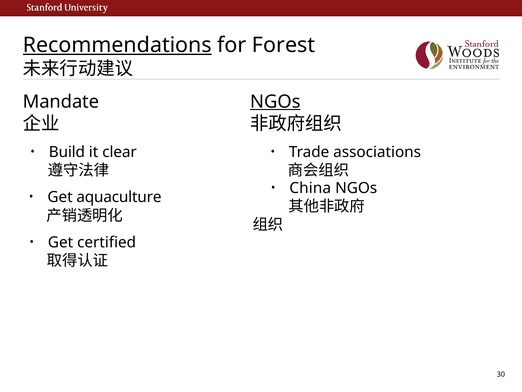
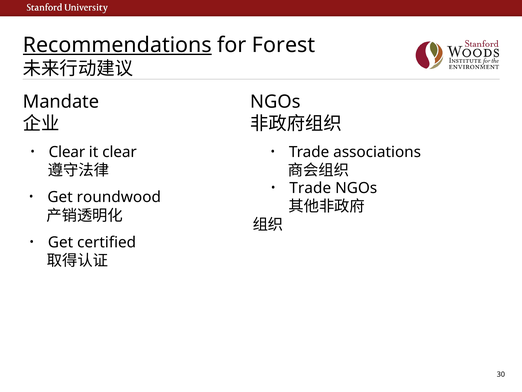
NGOs at (275, 102) underline: present -> none
Build at (67, 152): Build -> Clear
China at (310, 188): China -> Trade
aquaculture: aquaculture -> roundwood
